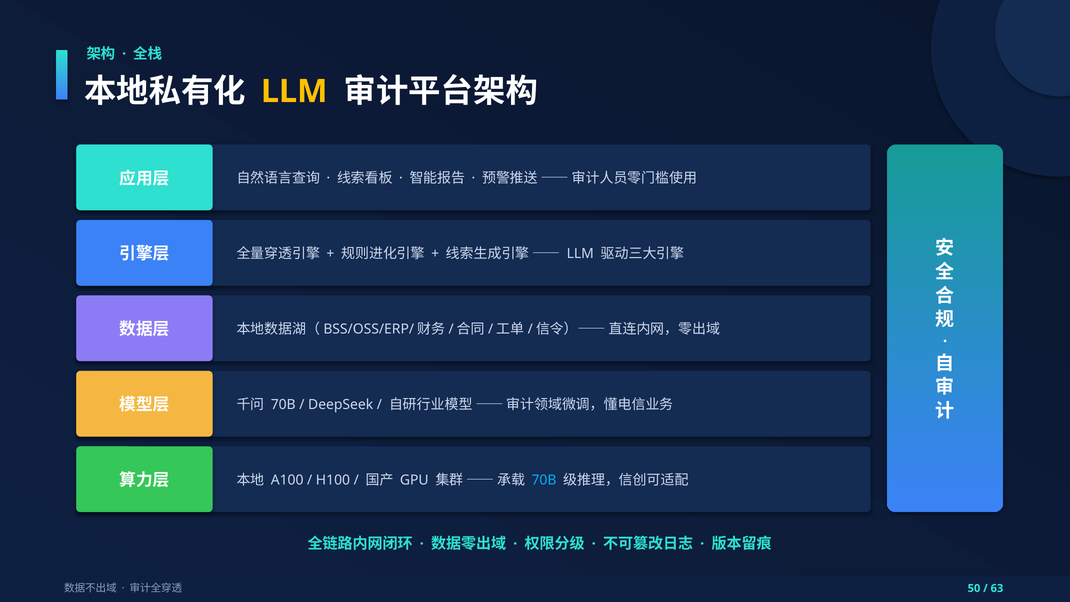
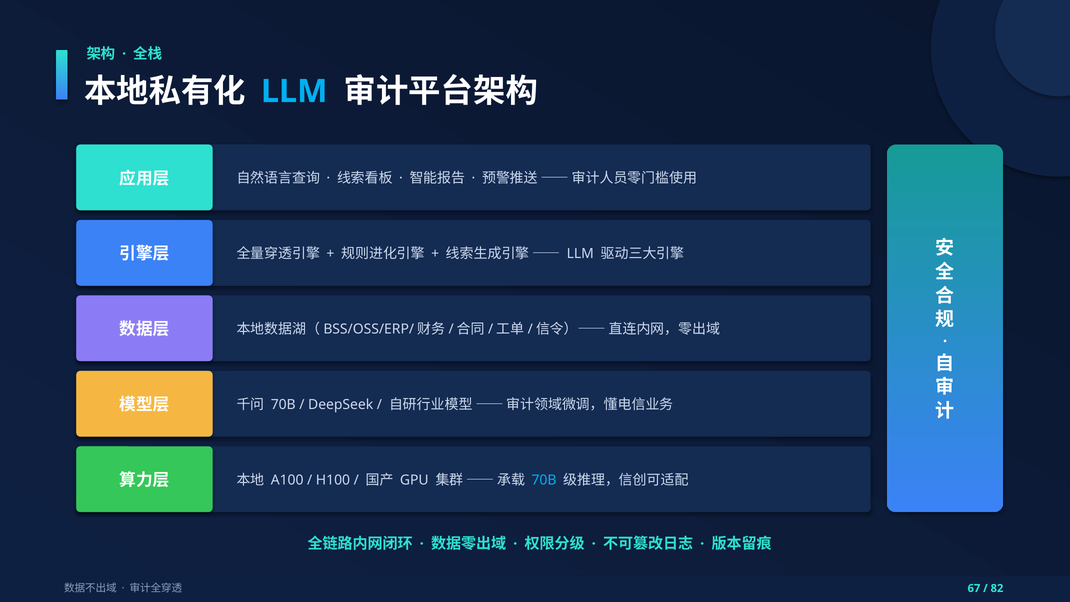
LLM at (294, 91) colour: yellow -> light blue
50: 50 -> 67
63: 63 -> 82
